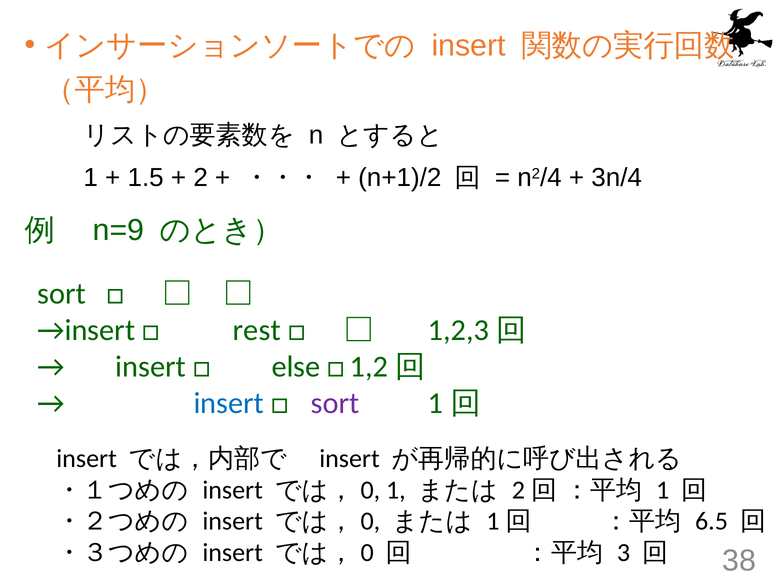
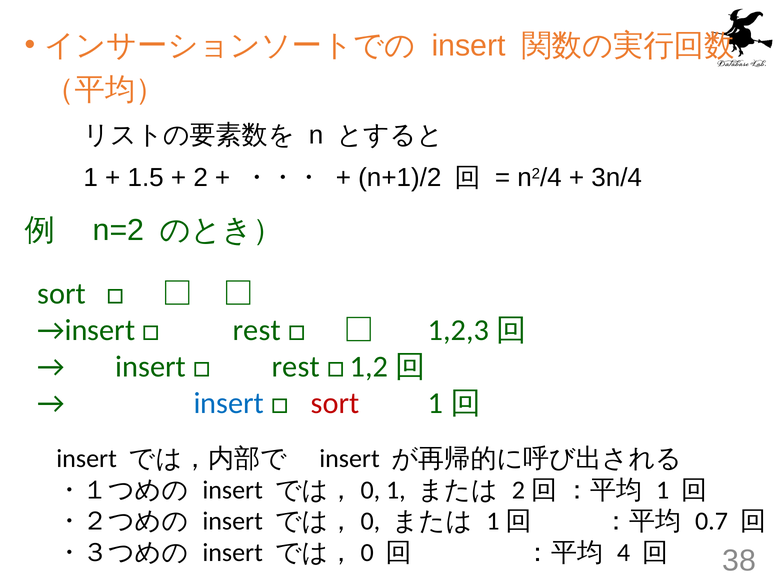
n=9: n=9 -> n=2
else at (296, 367): else -> rest
sort at (335, 403) colour: purple -> red
6.5: 6.5 -> 0.7
3: 3 -> 4
